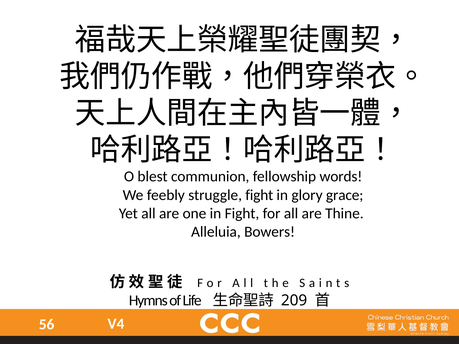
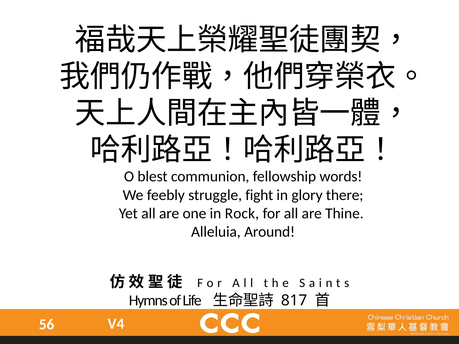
grace: grace -> there
in Fight: Fight -> Rock
Bowers: Bowers -> Around
209: 209 -> 817
